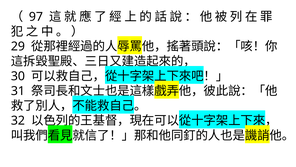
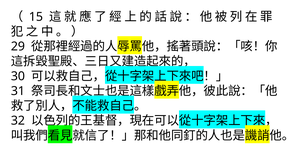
97: 97 -> 15
